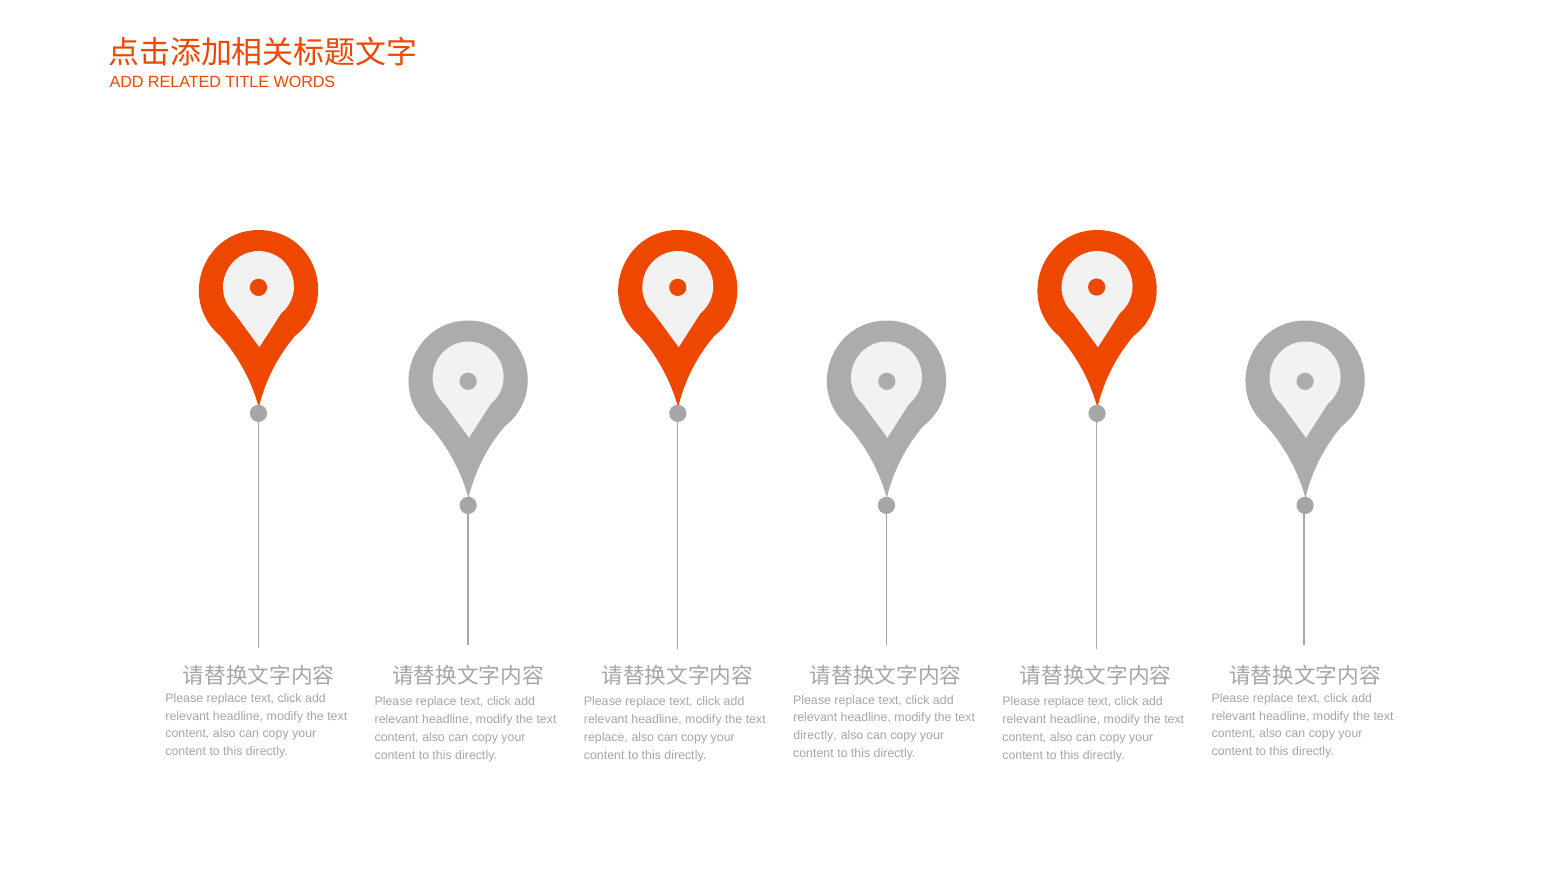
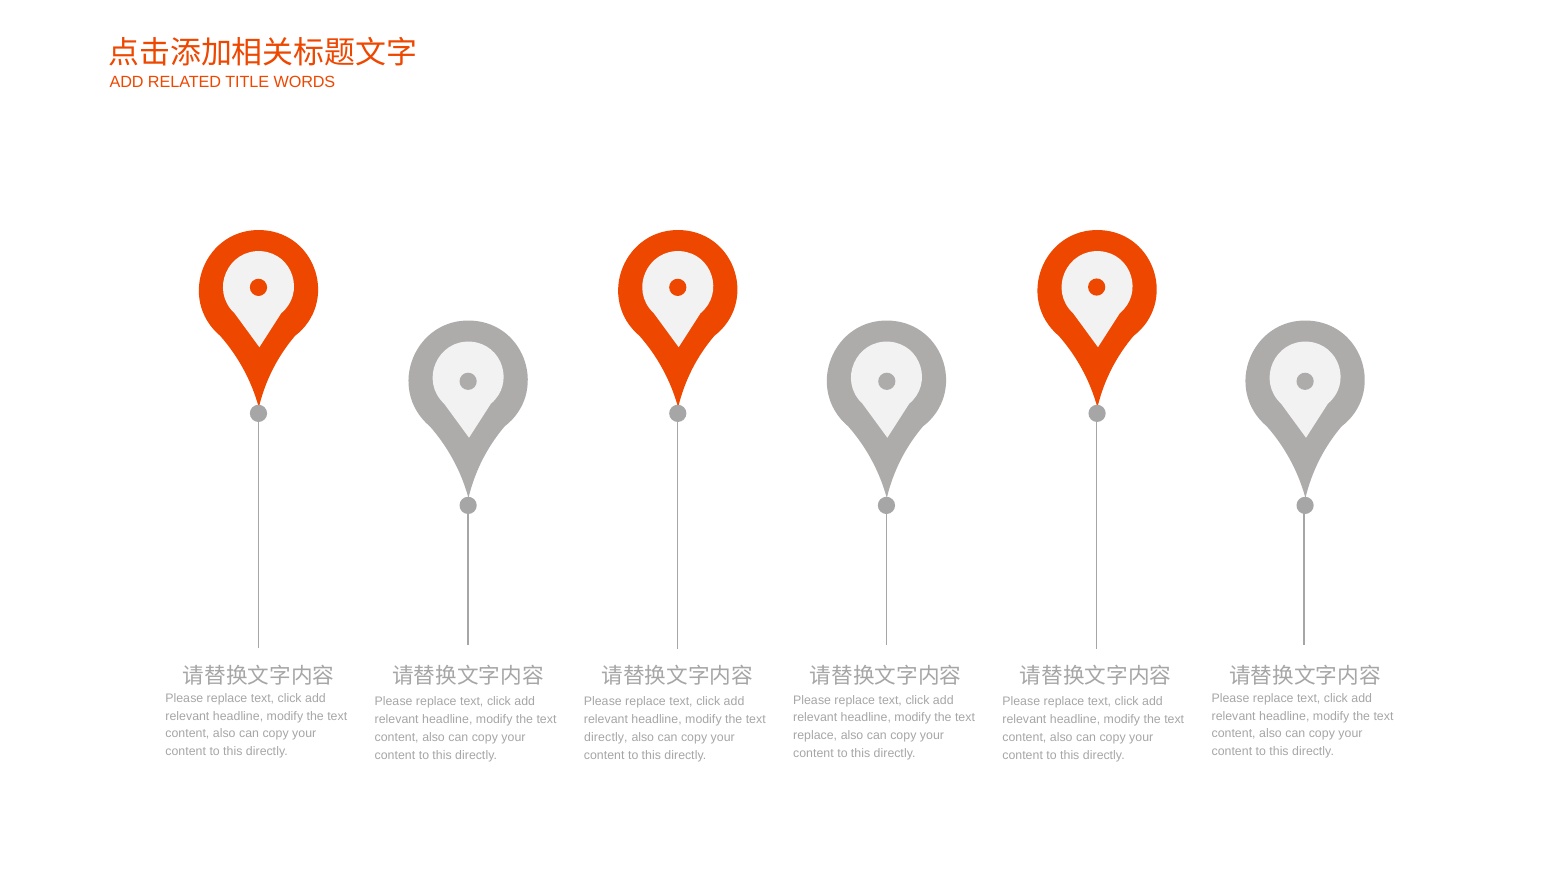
directly at (815, 735): directly -> replace
replace at (606, 737): replace -> directly
